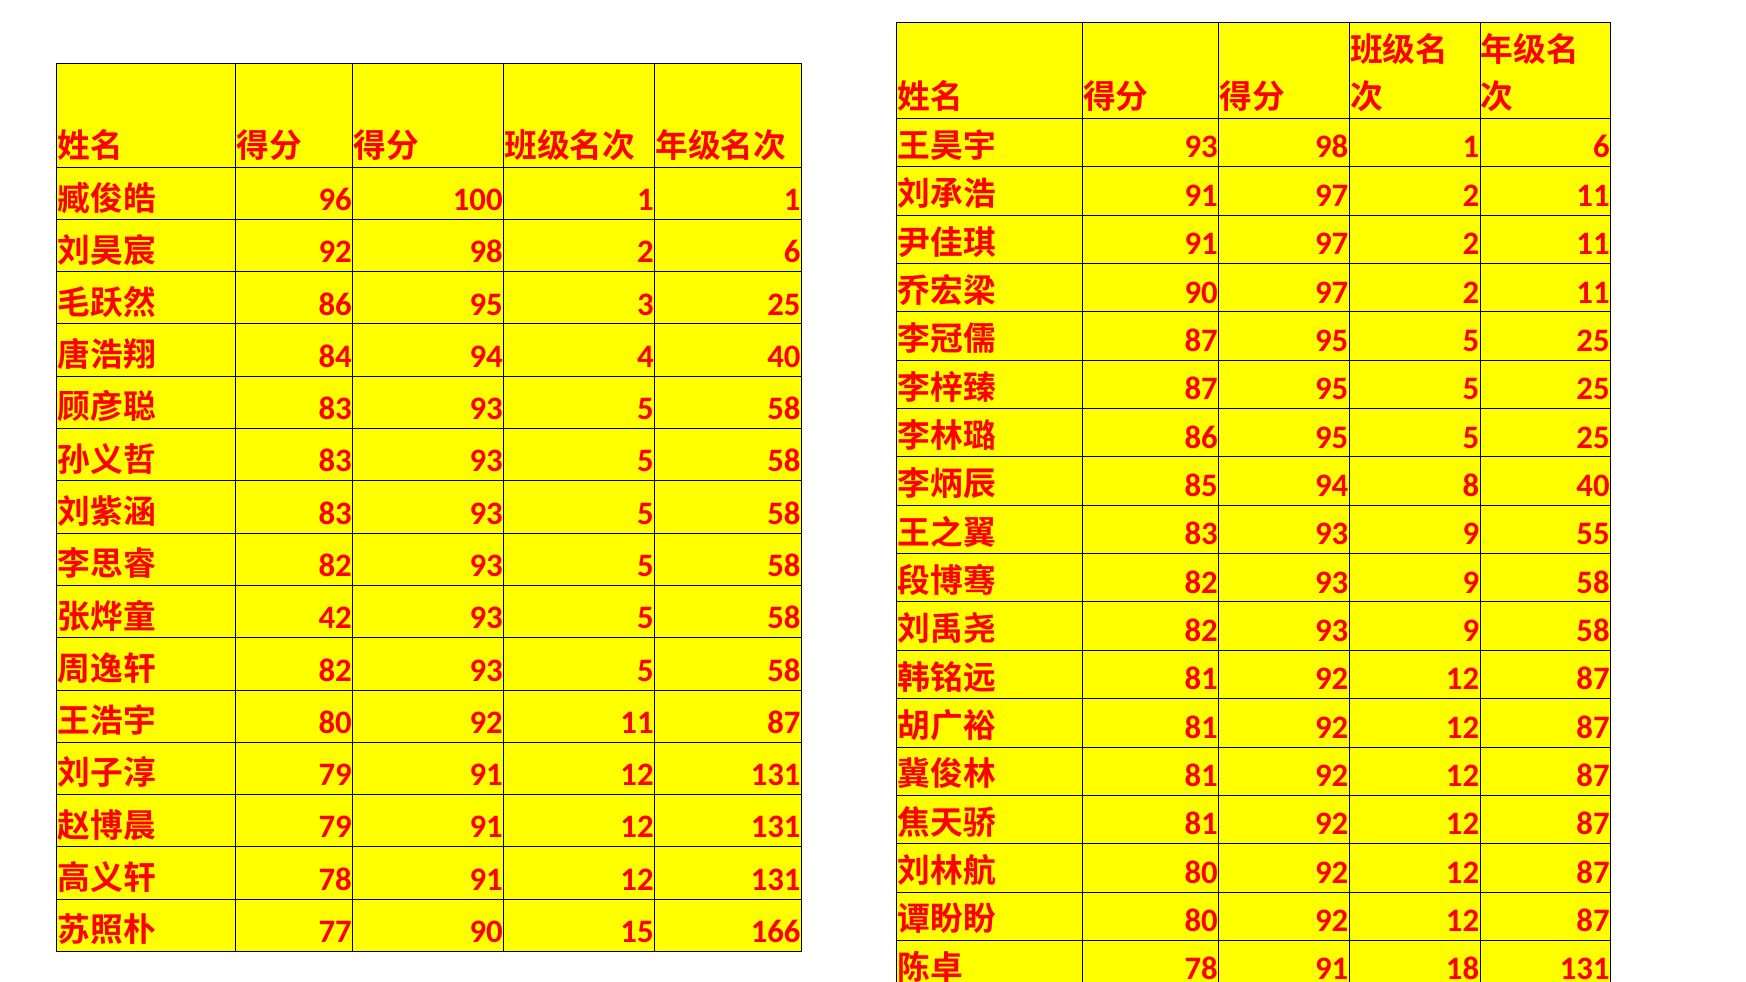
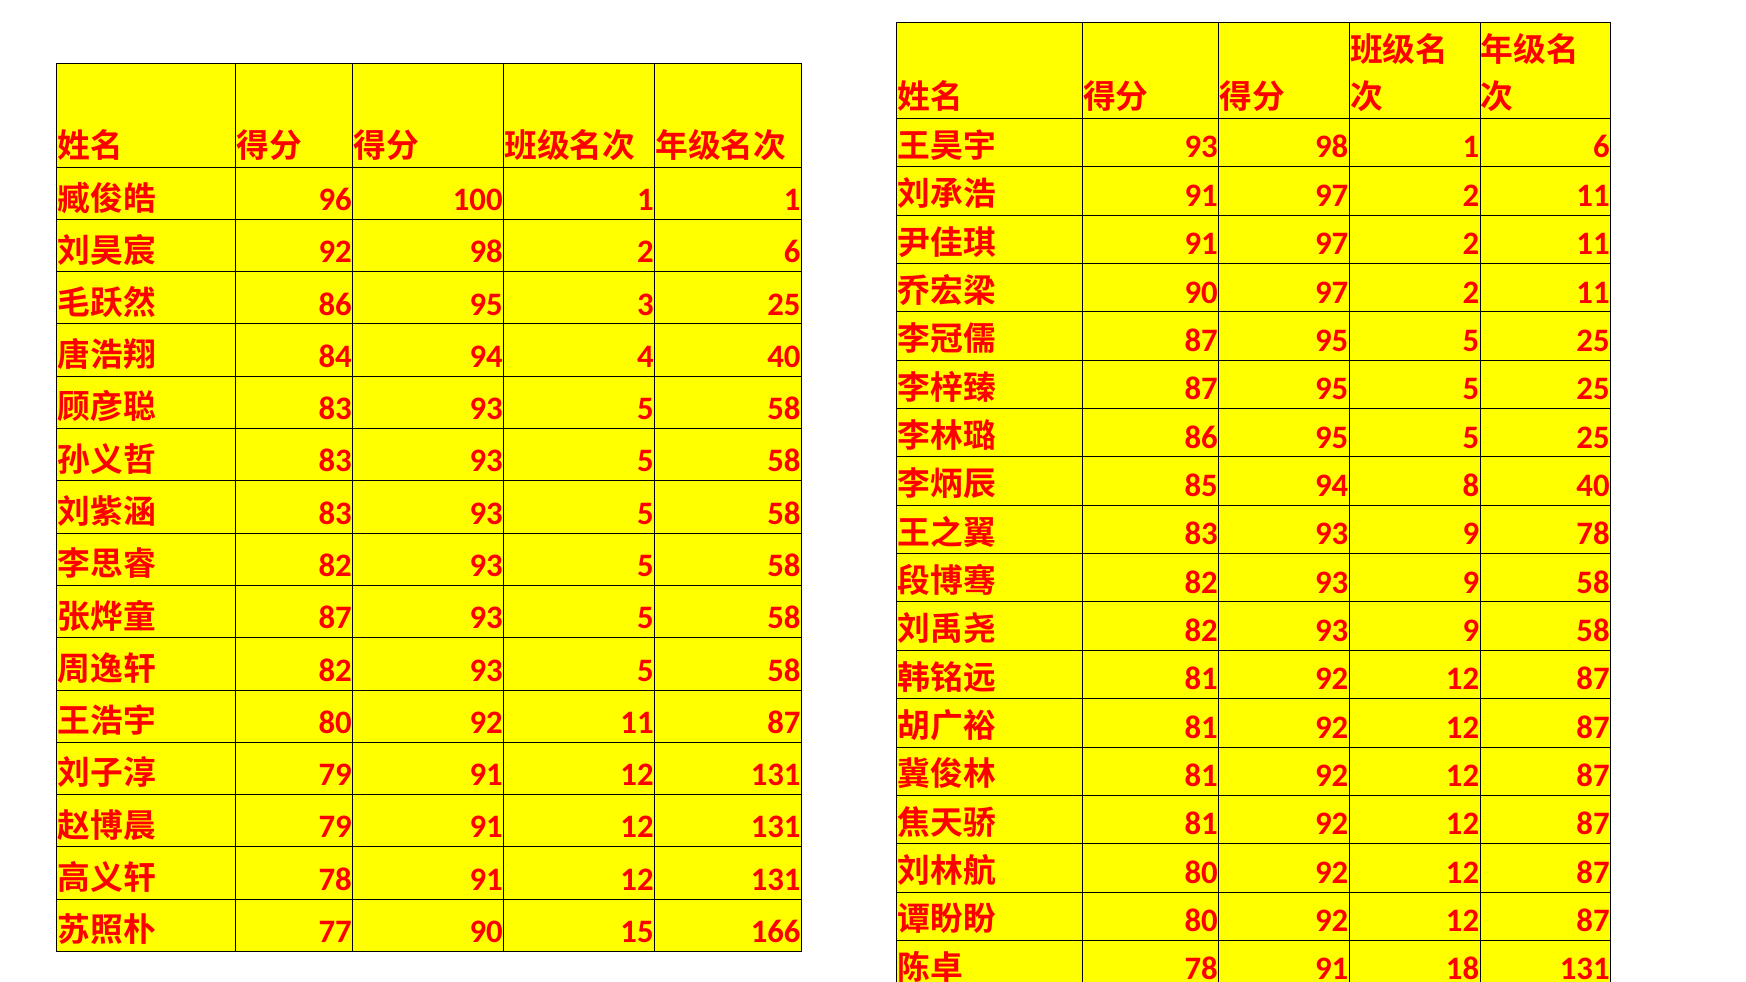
9 55: 55 -> 78
42 at (335, 618): 42 -> 87
